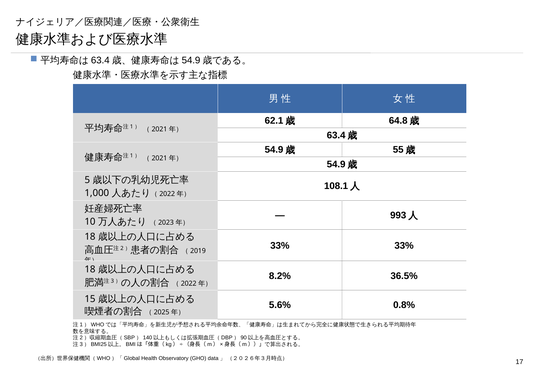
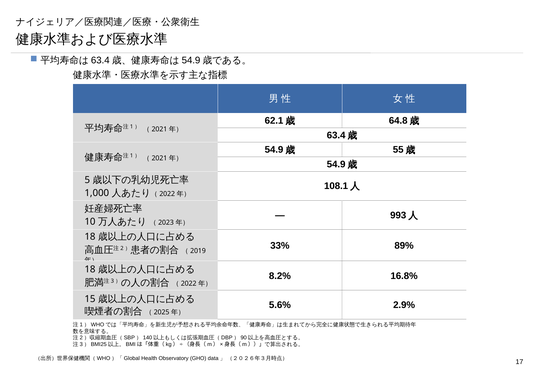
33% 33%: 33% -> 89%
36.5%: 36.5% -> 16.8%
0.8%: 0.8% -> 2.9%
